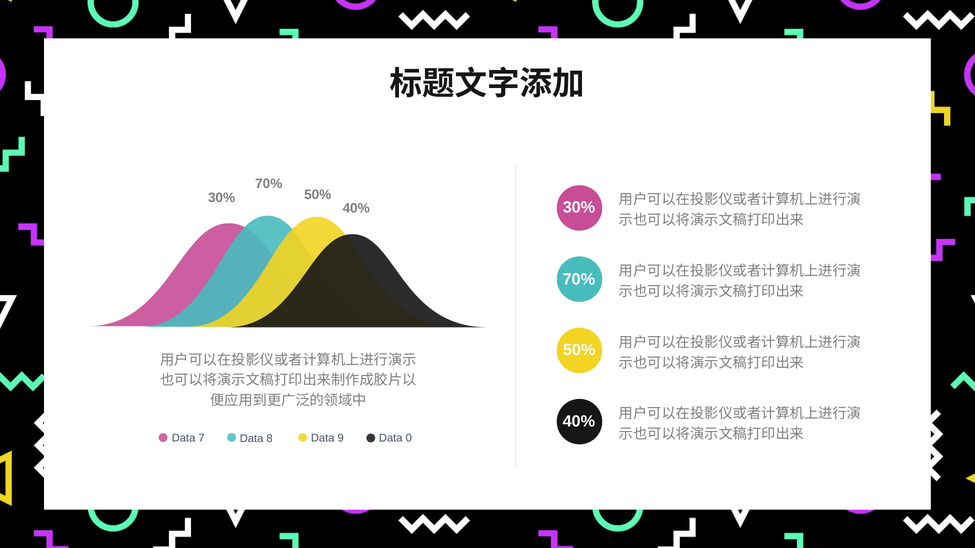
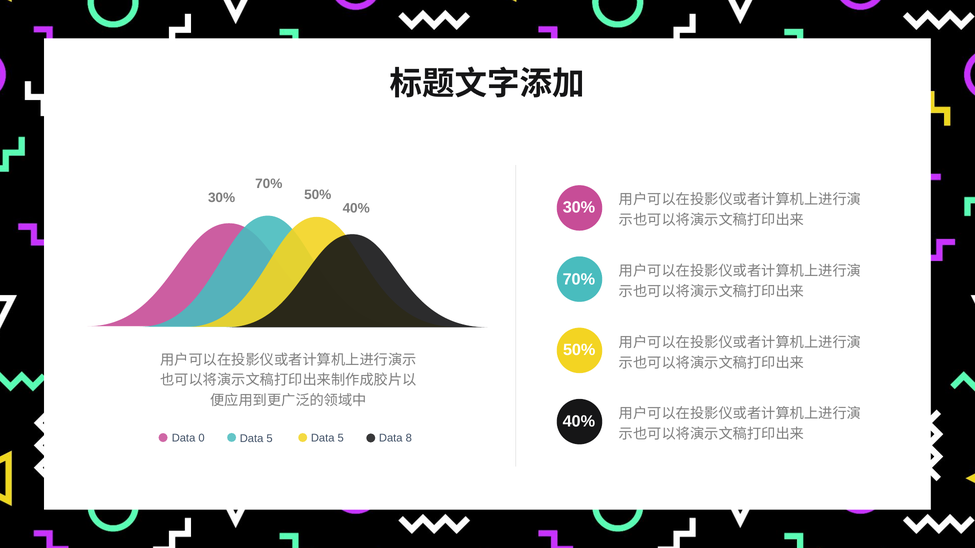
7: 7 -> 0
8 at (270, 439): 8 -> 5
9 at (341, 439): 9 -> 5
0: 0 -> 8
